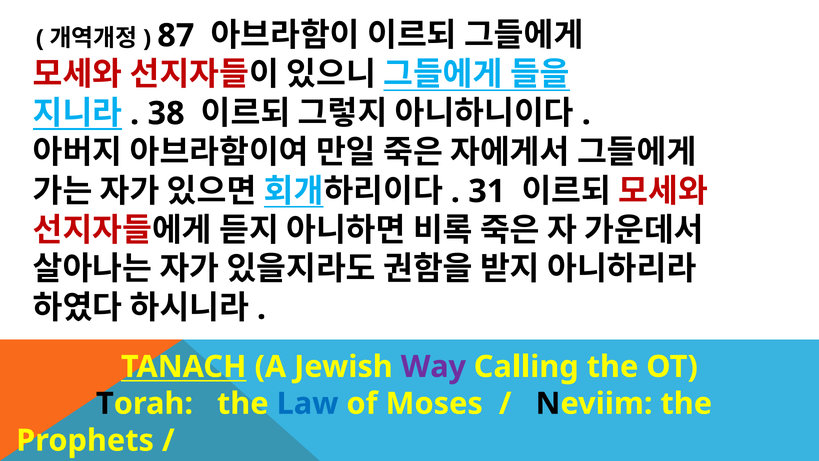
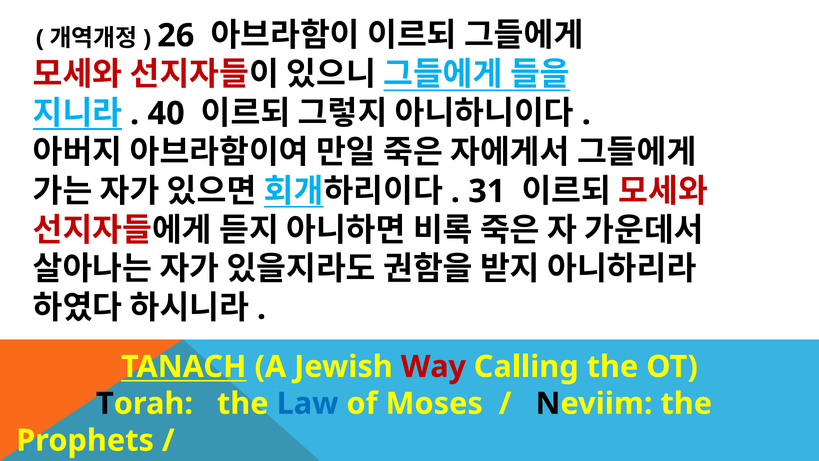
87: 87 -> 26
38: 38 -> 40
Way colour: purple -> red
